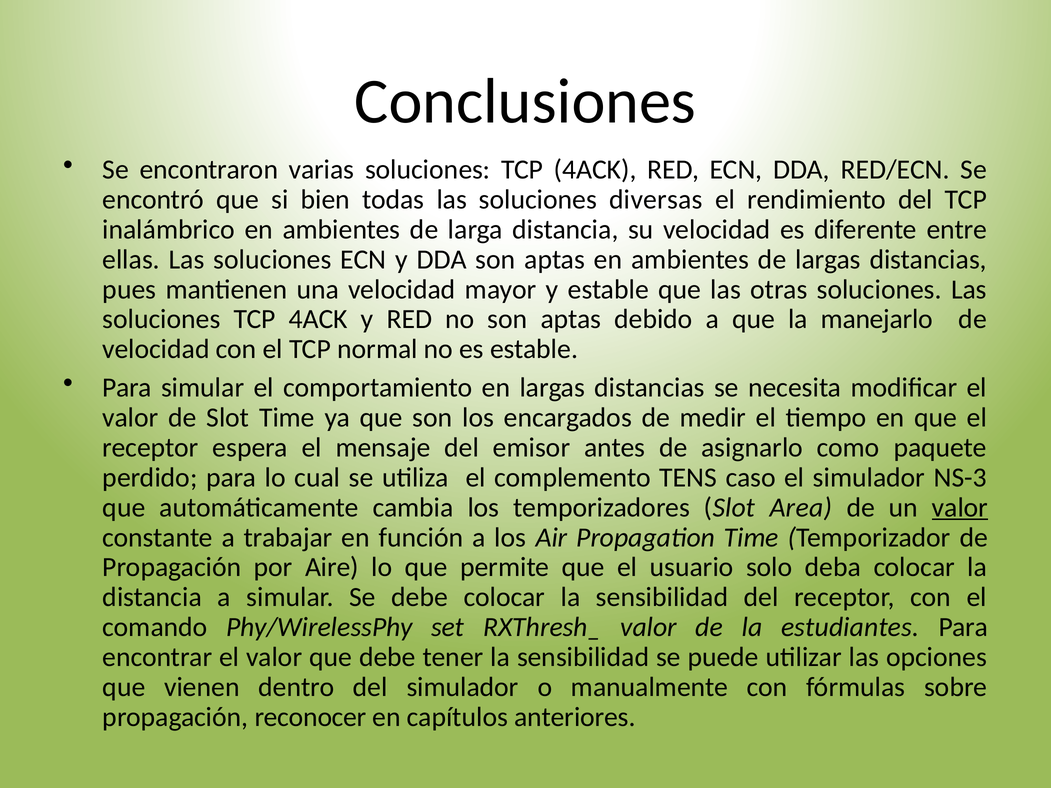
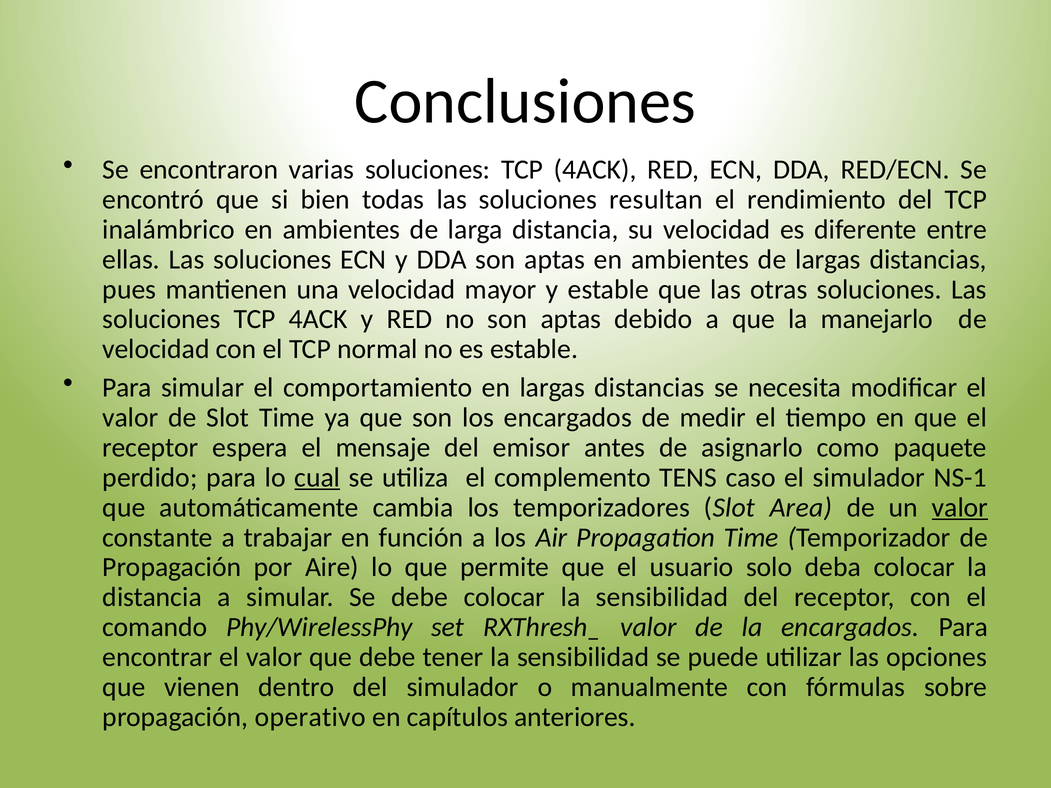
diversas: diversas -> resultan
cual underline: none -> present
NS-3: NS-3 -> NS-1
la estudiantes: estudiantes -> encargados
reconocer: reconocer -> operativo
